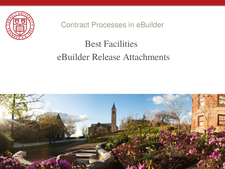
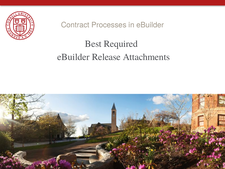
Facilities: Facilities -> Required
